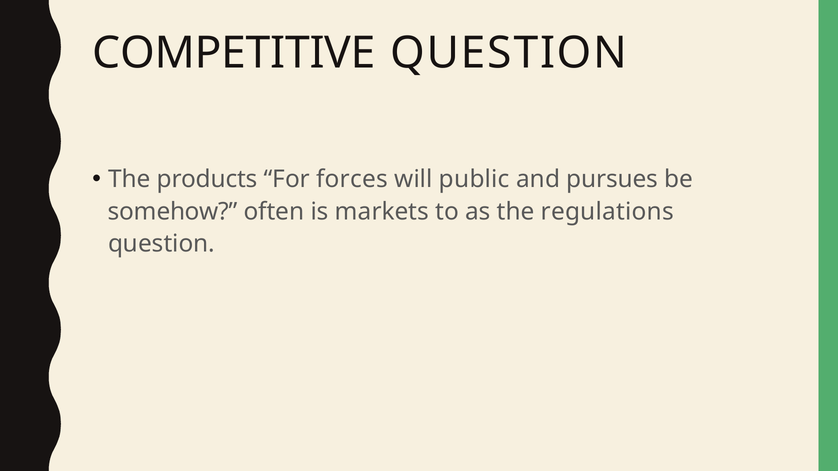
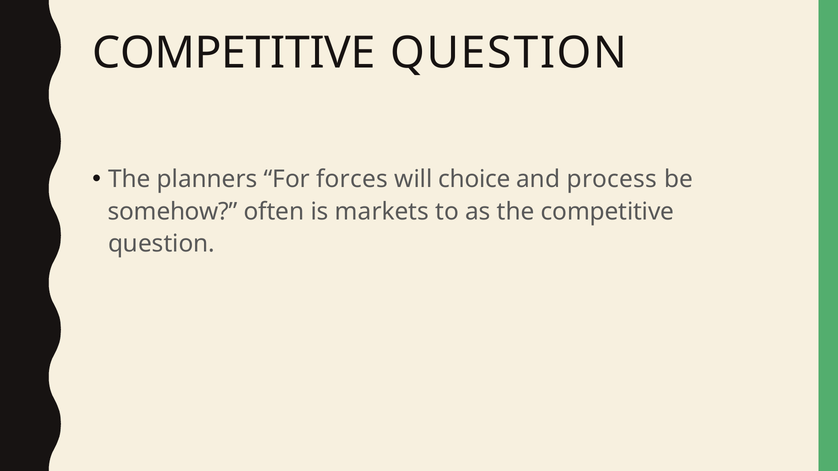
products: products -> planners
public: public -> choice
pursues: pursues -> process
the regulations: regulations -> competitive
